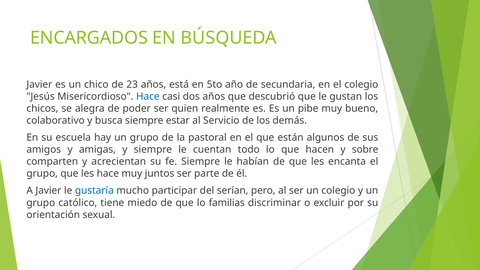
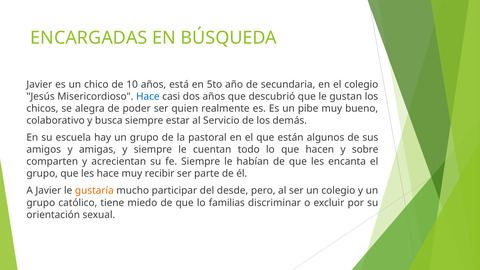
ENCARGADOS: ENCARGADOS -> ENCARGADAS
23: 23 -> 10
juntos: juntos -> recibir
gustaría colour: blue -> orange
serían: serían -> desde
